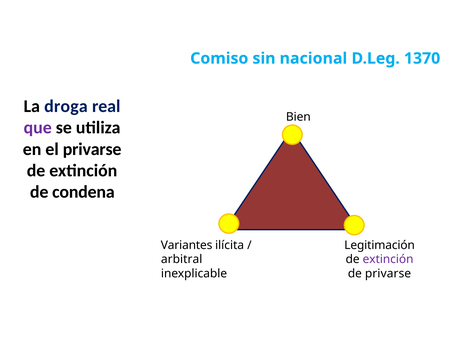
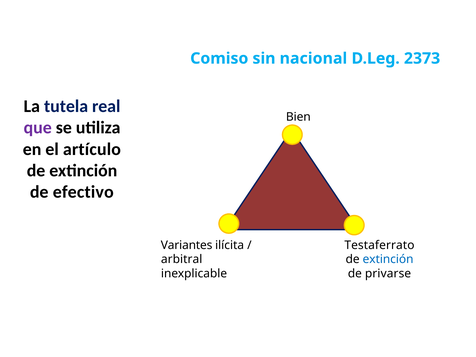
1370: 1370 -> 2373
droga: droga -> tutela
el privarse: privarse -> artículo
condena: condena -> efectivo
Legitimación: Legitimación -> Testaferrato
extinción at (388, 259) colour: purple -> blue
